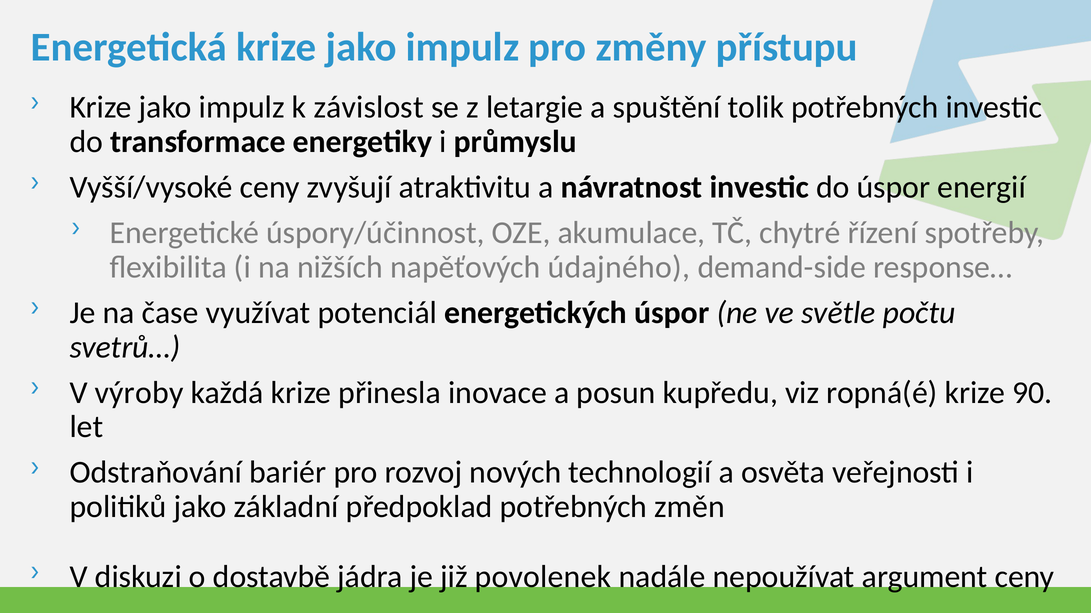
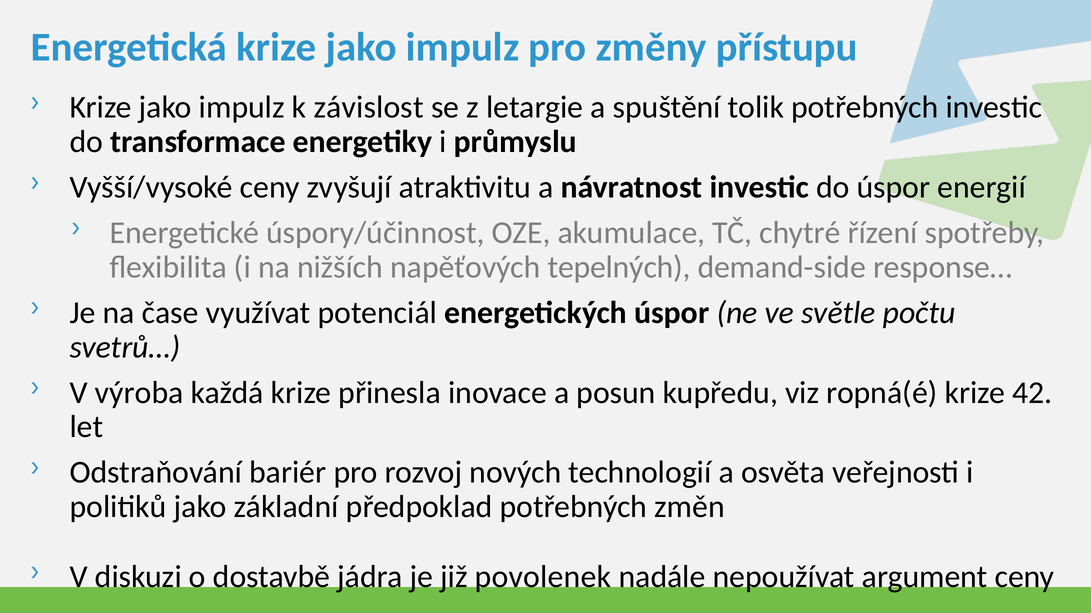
údajného: údajného -> tepelných
výroby: výroby -> výroba
90: 90 -> 42
